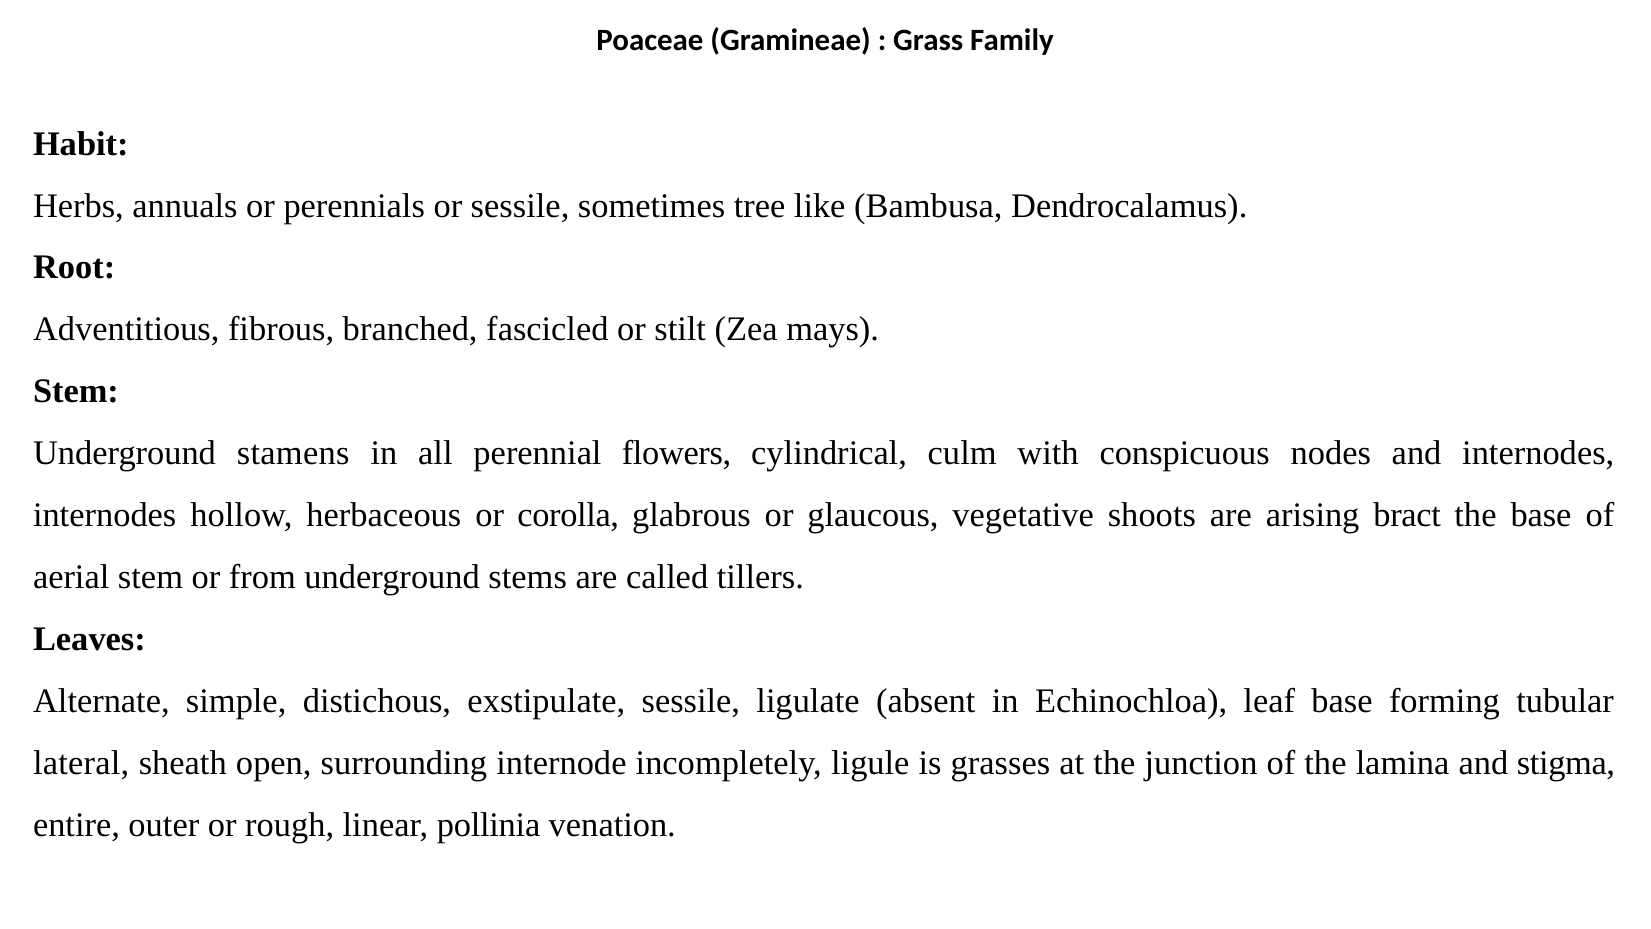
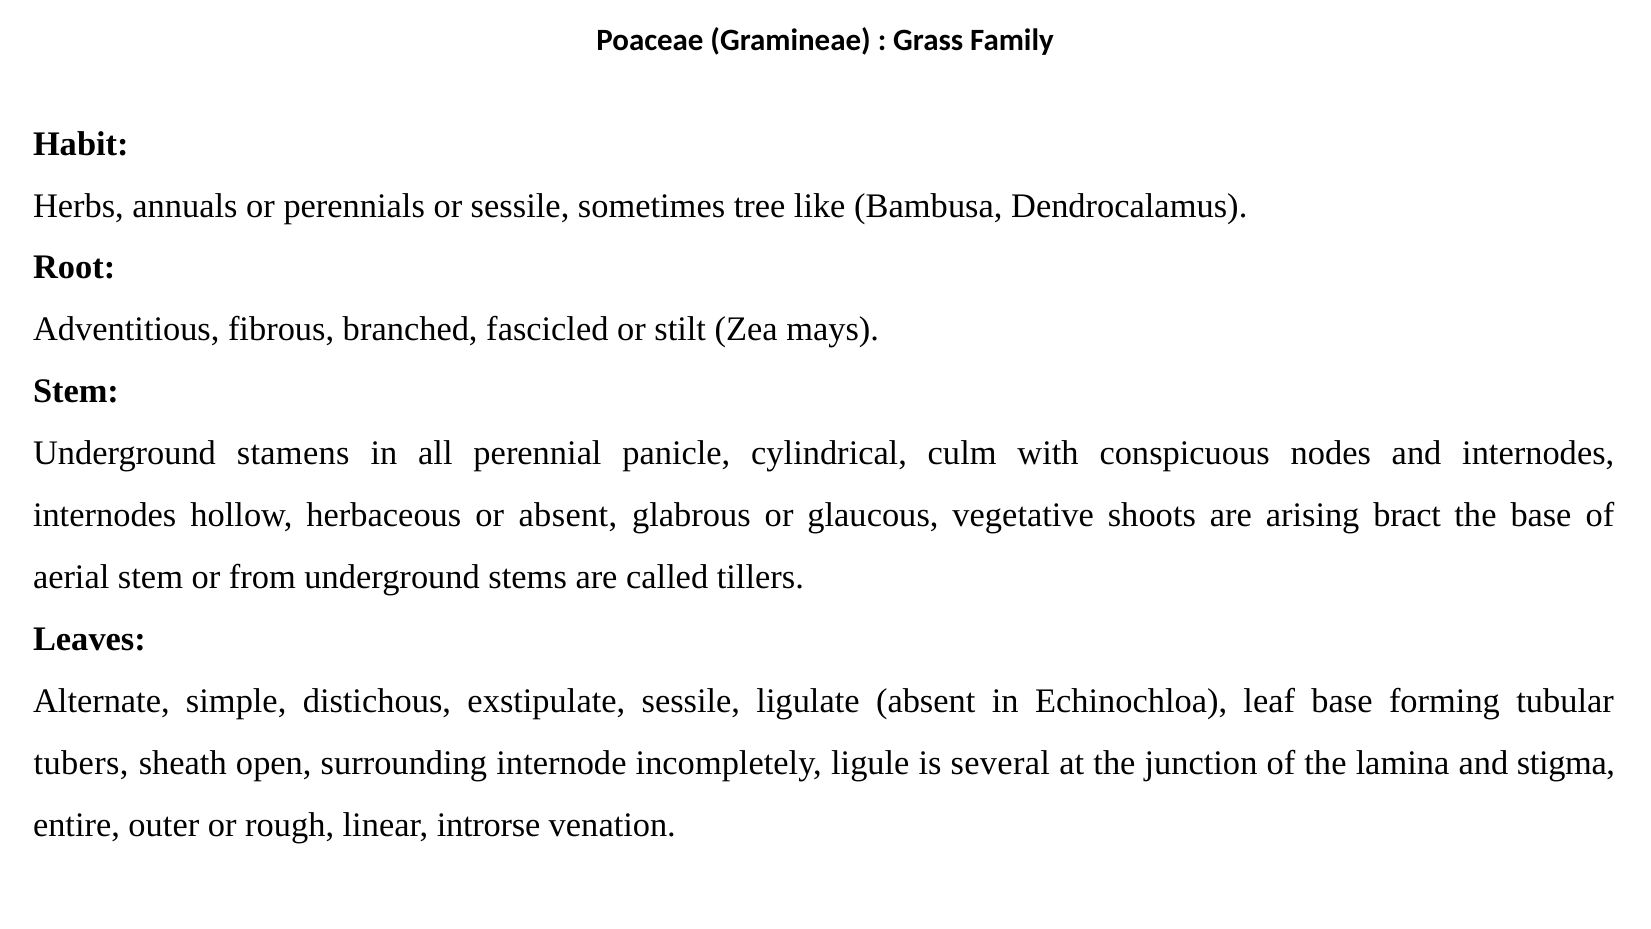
flowers: flowers -> panicle
or corolla: corolla -> absent
lateral: lateral -> tubers
grasses: grasses -> several
pollinia: pollinia -> introrse
